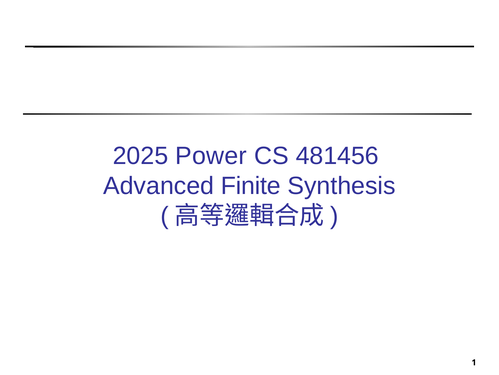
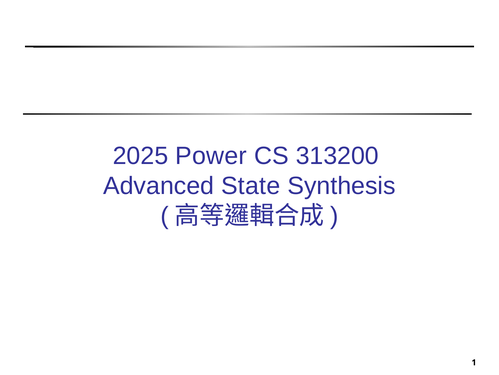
481456: 481456 -> 313200
Finite: Finite -> State
